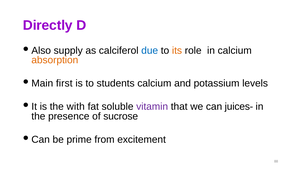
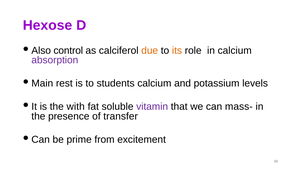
Directly: Directly -> Hexose
supply: supply -> control
due colour: blue -> orange
absorption colour: orange -> purple
first: first -> rest
juices-: juices- -> mass-
sucrose: sucrose -> transfer
